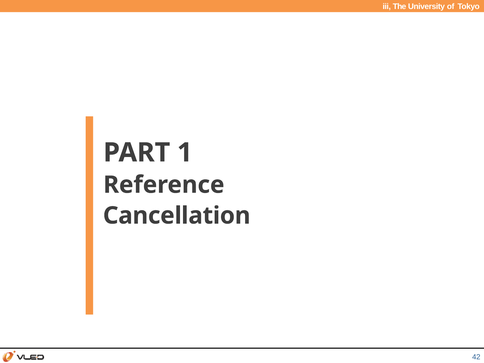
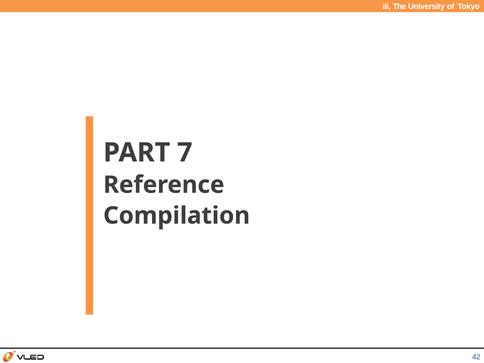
1: 1 -> 7
Cancellation: Cancellation -> Compilation
